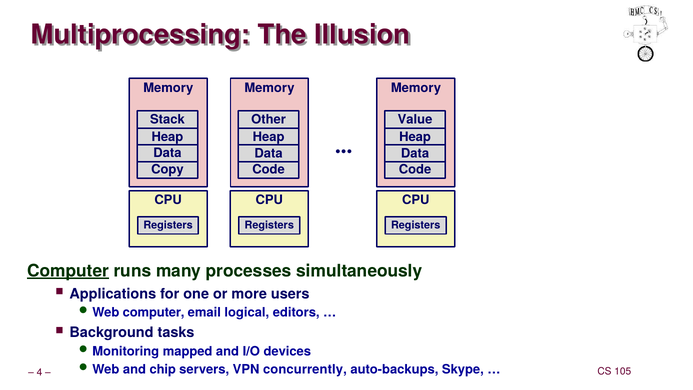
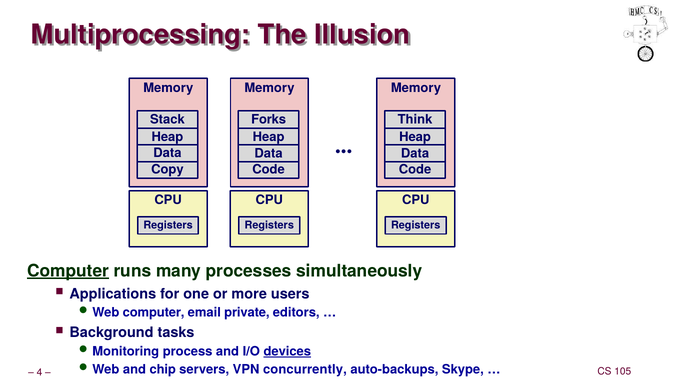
Other: Other -> Forks
Value: Value -> Think
logical: logical -> private
mapped: mapped -> process
devices underline: none -> present
